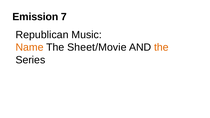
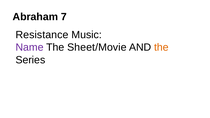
Emission: Emission -> Abraham
Republican: Republican -> Resistance
Name colour: orange -> purple
